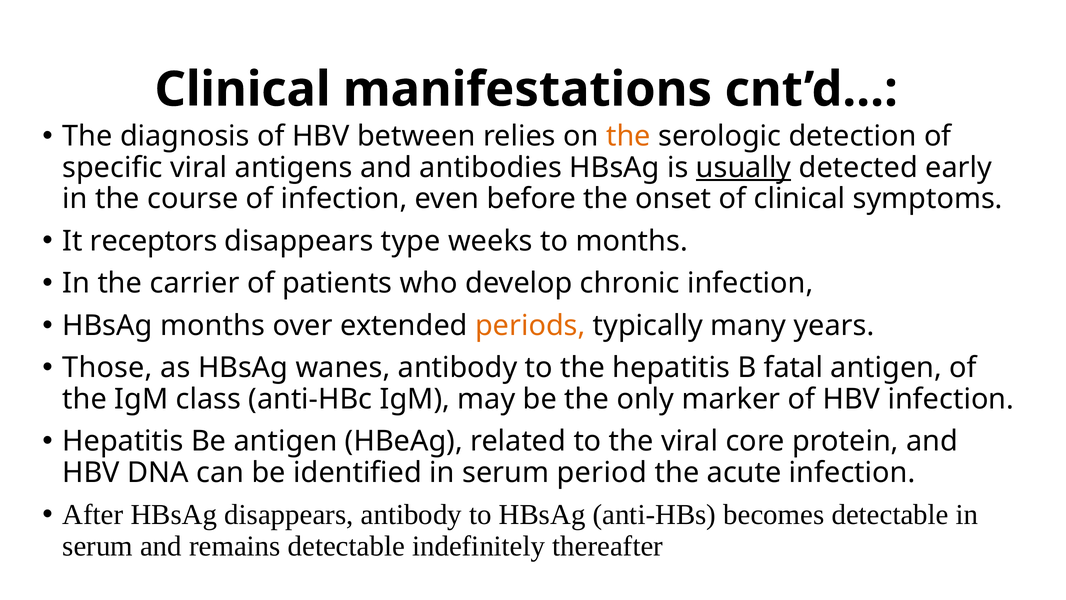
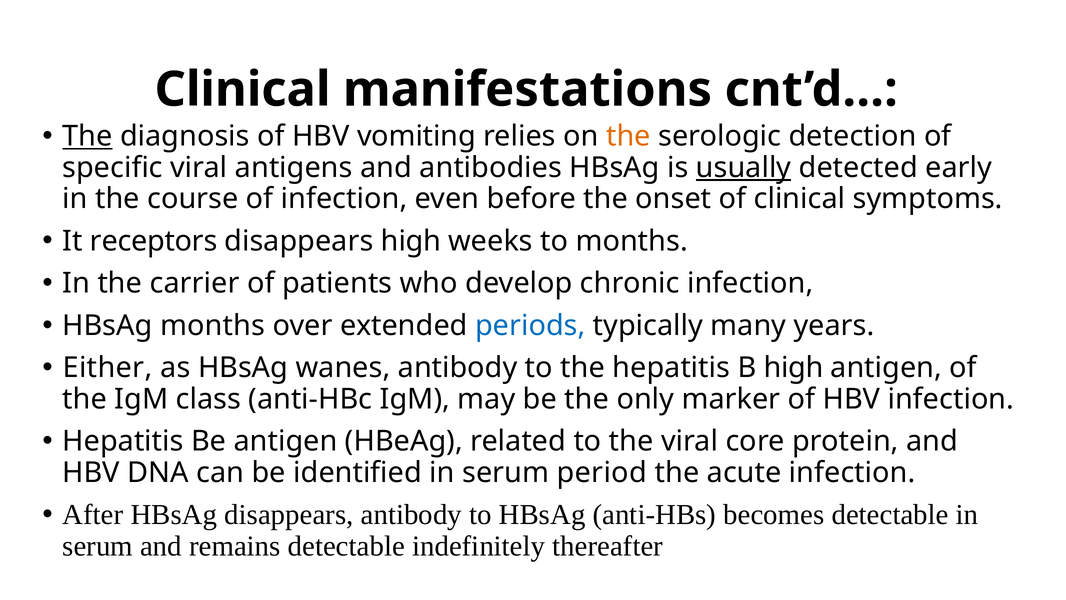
The at (87, 136) underline: none -> present
between: between -> vomiting
disappears type: type -> high
periods colour: orange -> blue
Those: Those -> Either
B fatal: fatal -> high
